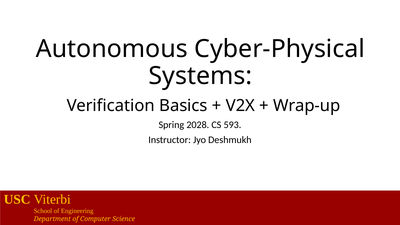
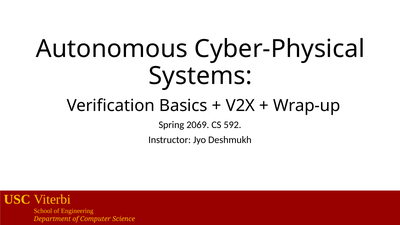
2028: 2028 -> 2069
593: 593 -> 592
